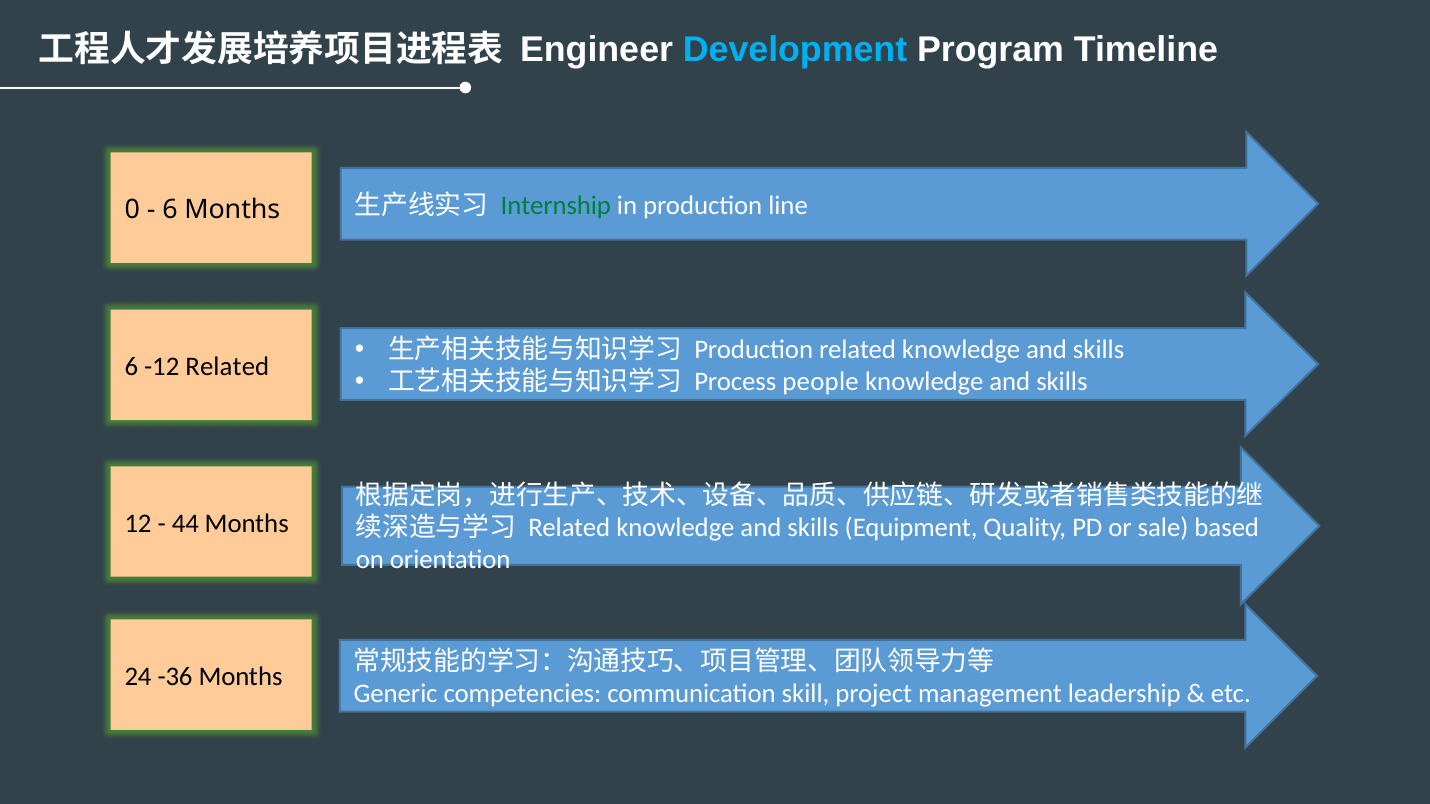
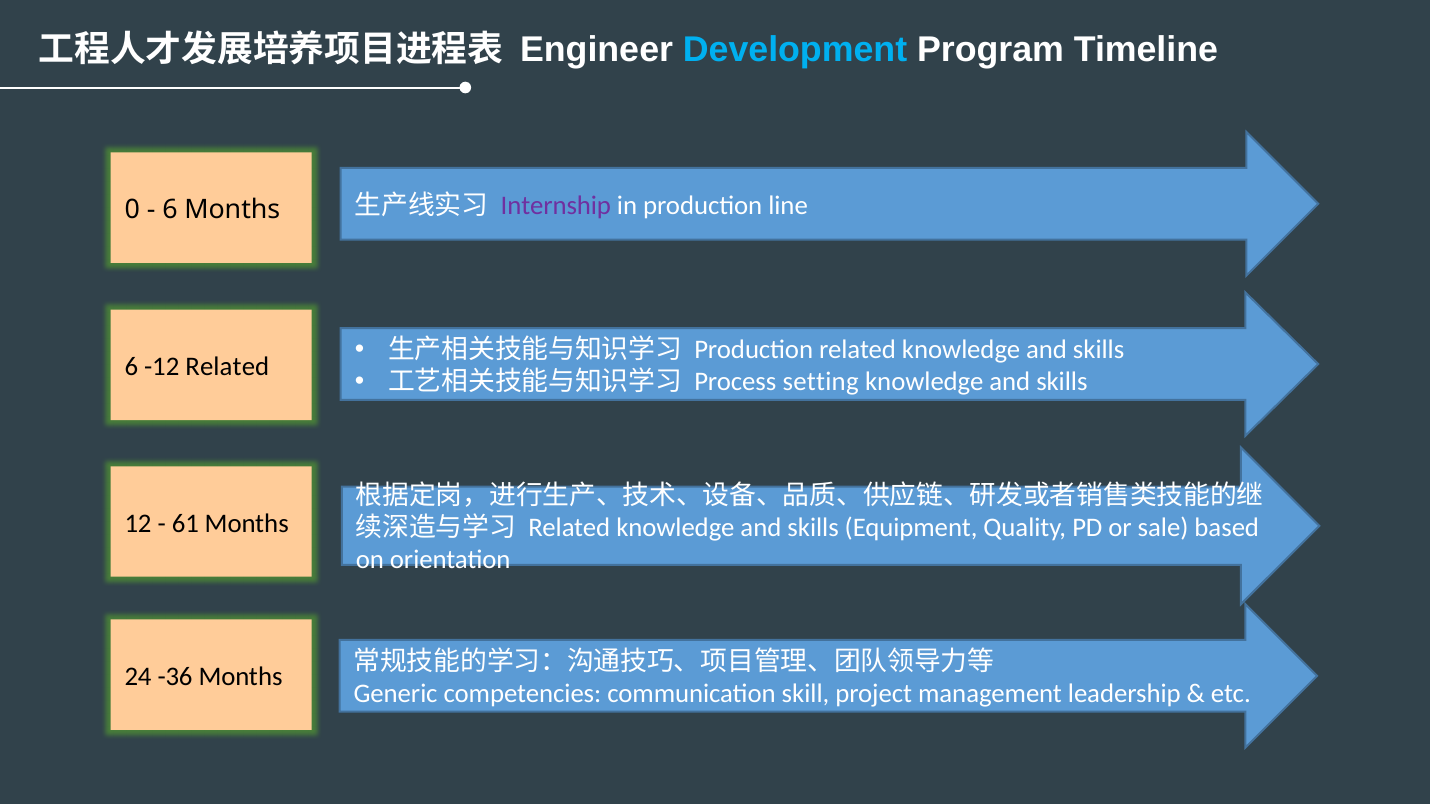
Internship colour: green -> purple
people: people -> setting
44: 44 -> 61
